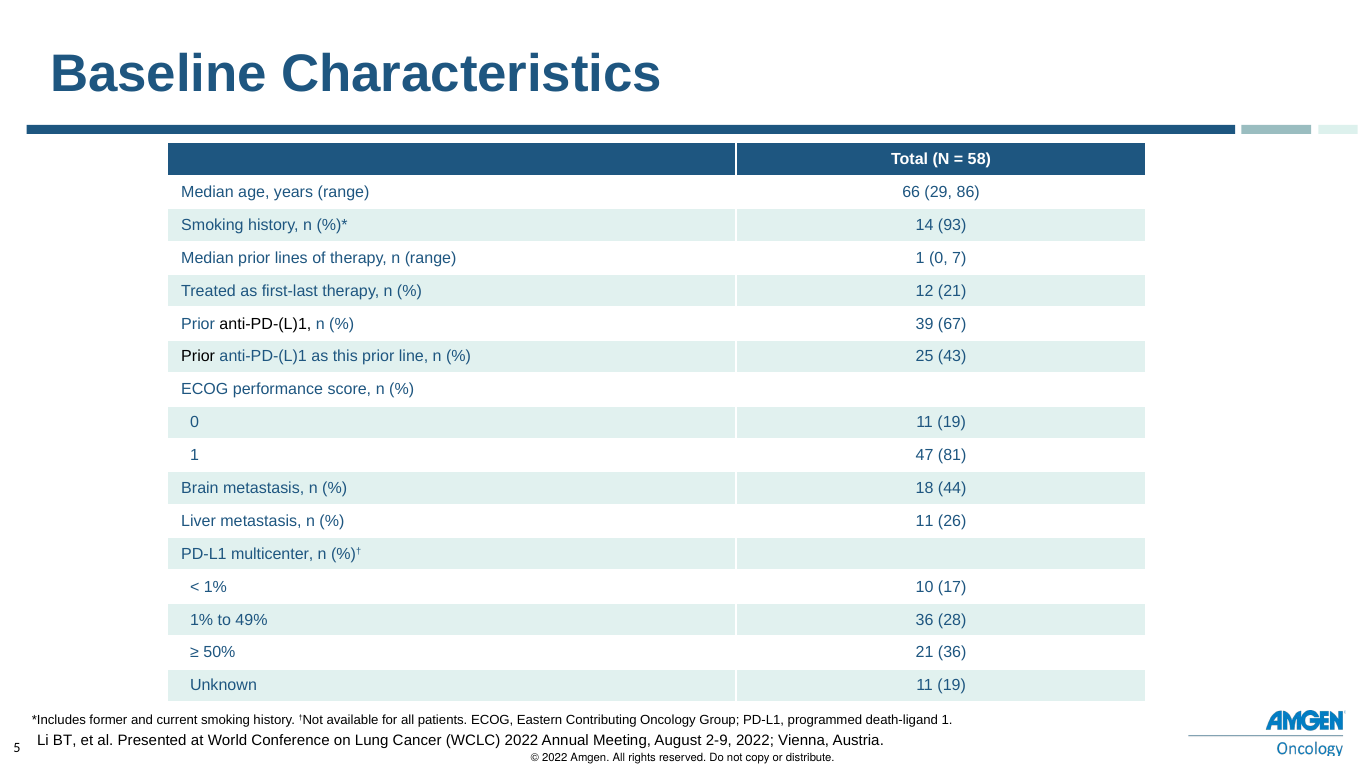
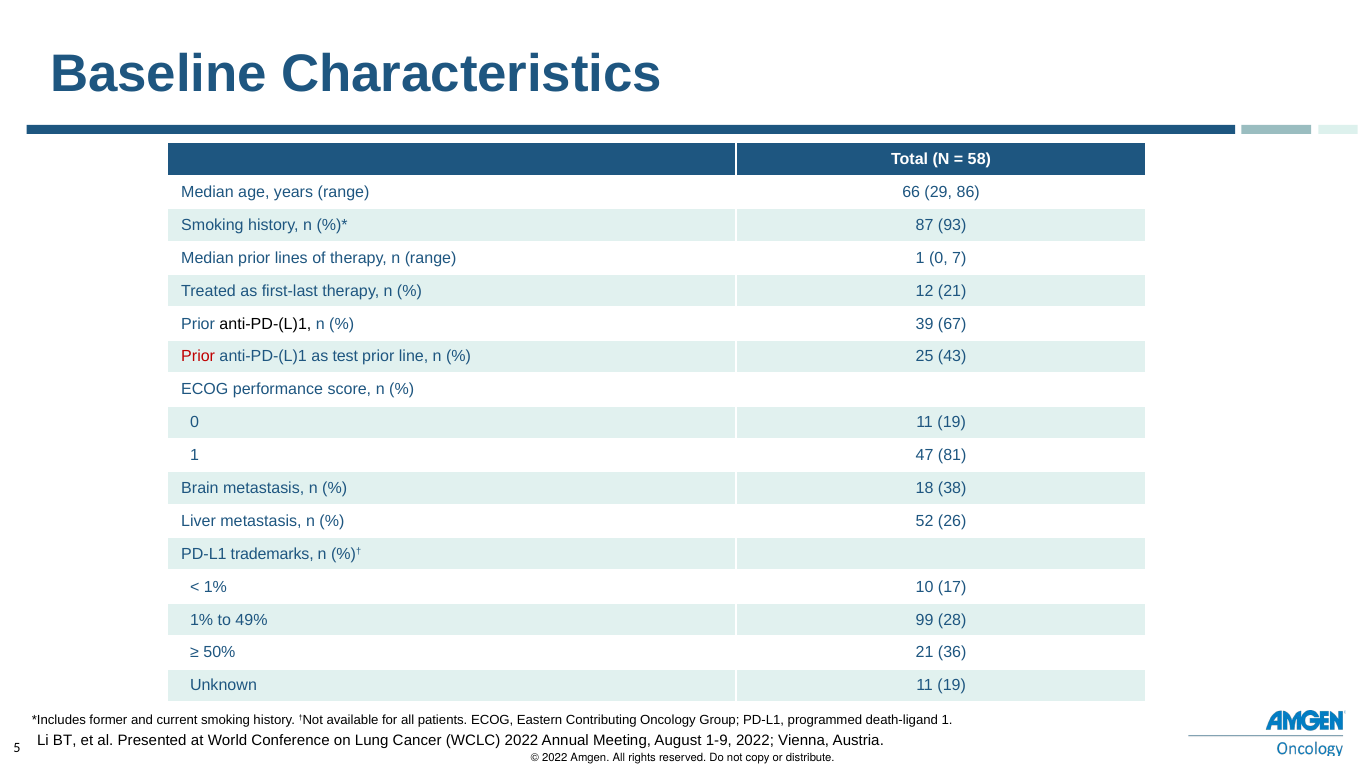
14: 14 -> 87
Prior at (198, 357) colour: black -> red
this: this -> test
44: 44 -> 38
11 at (925, 521): 11 -> 52
multicenter: multicenter -> trademarks
49% 36: 36 -> 99
2-9: 2-9 -> 1-9
